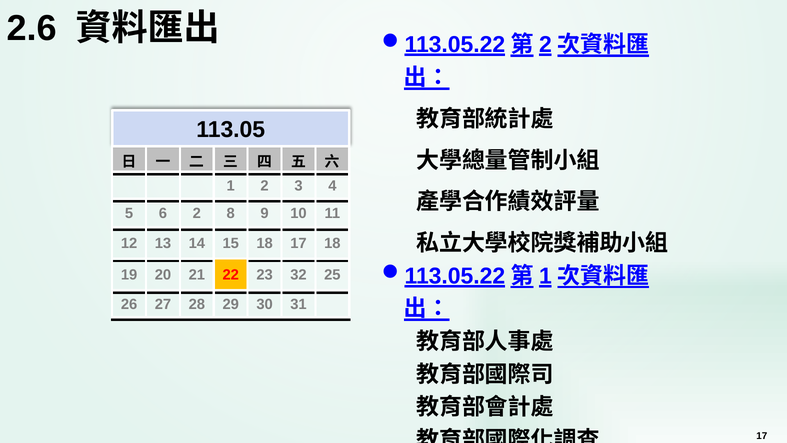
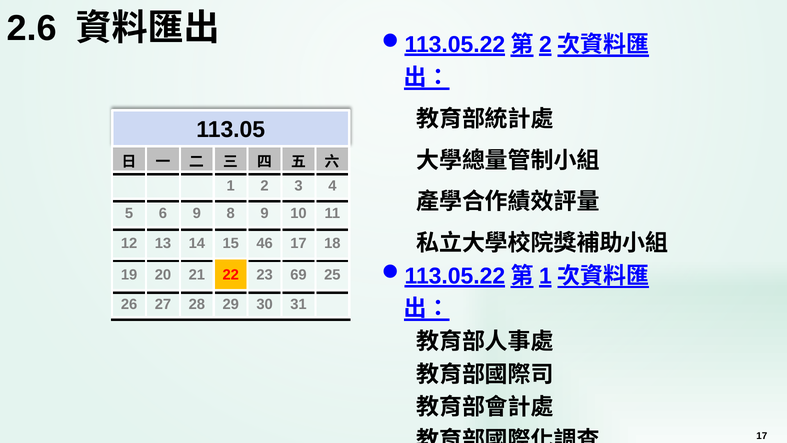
6 2: 2 -> 9
15 18: 18 -> 46
32: 32 -> 69
